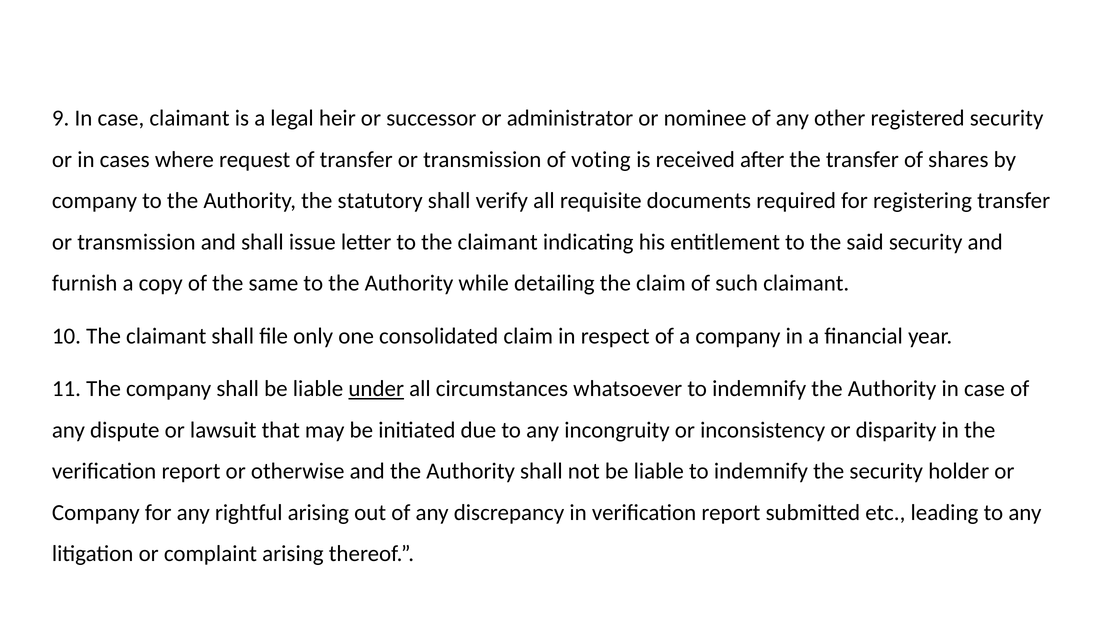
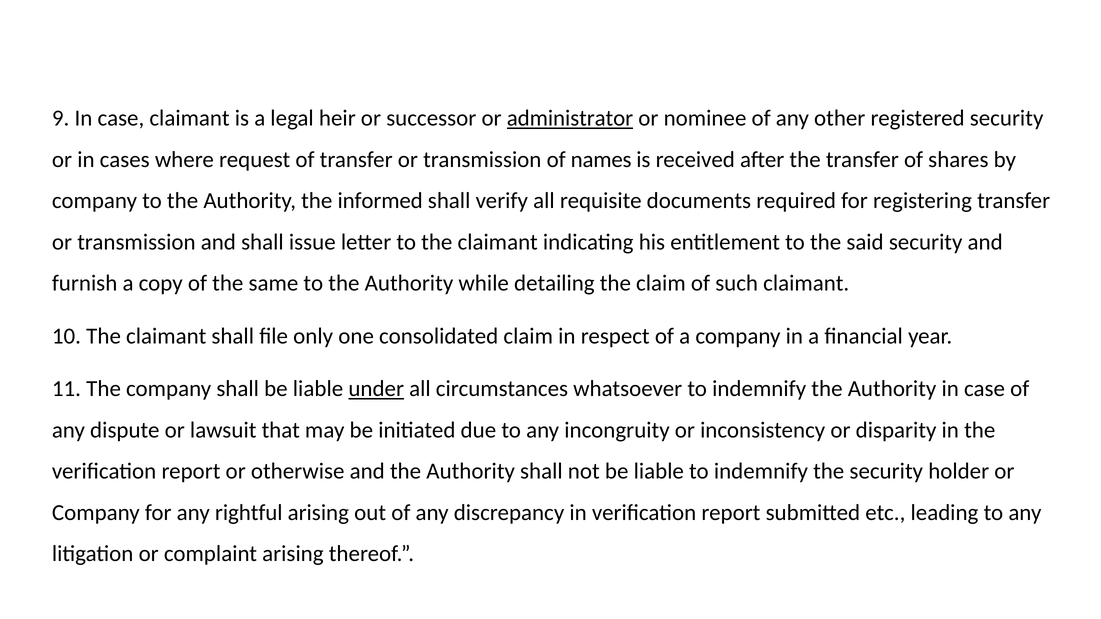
administrator underline: none -> present
voting: voting -> names
statutory: statutory -> informed
